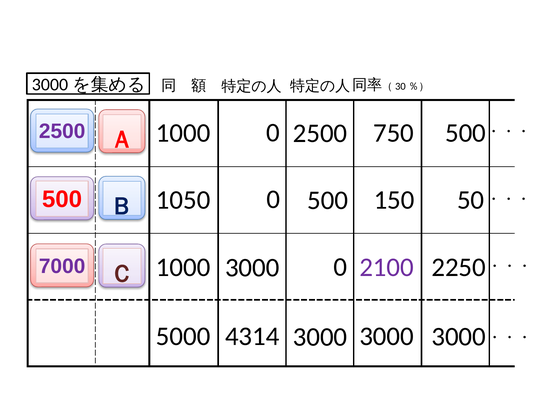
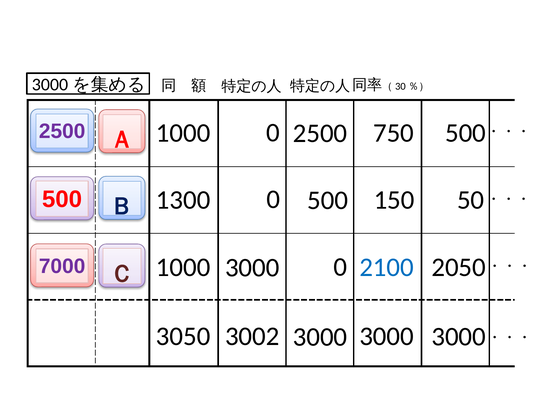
1050: 1050 -> 1300
2100 colour: purple -> blue
2250: 2250 -> 2050
5000: 5000 -> 3050
4314: 4314 -> 3002
